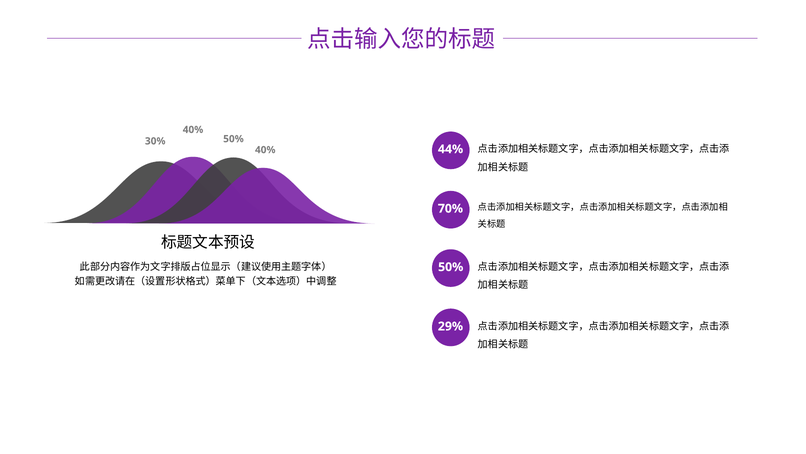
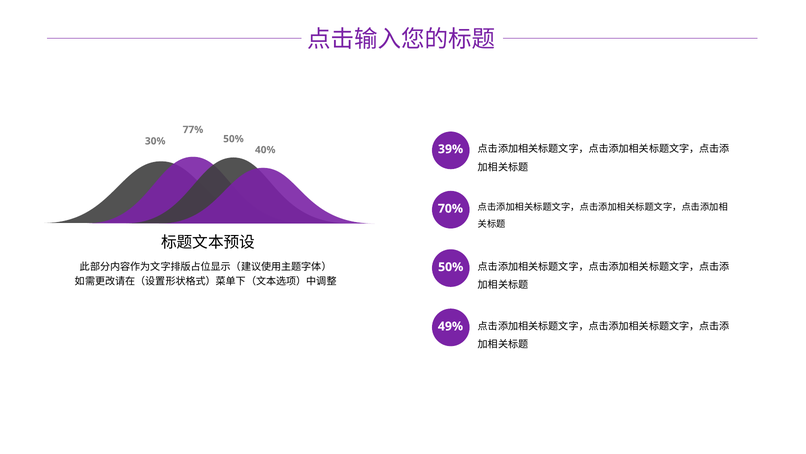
40% at (193, 130): 40% -> 77%
44%: 44% -> 39%
29%: 29% -> 49%
